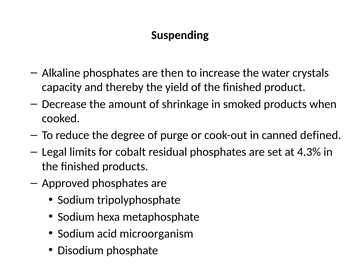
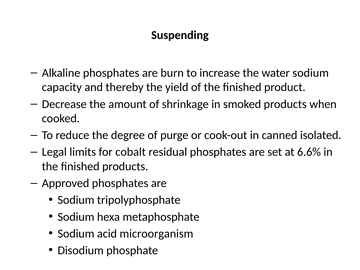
then: then -> burn
water crystals: crystals -> sodium
defined: defined -> isolated
4.3%: 4.3% -> 6.6%
